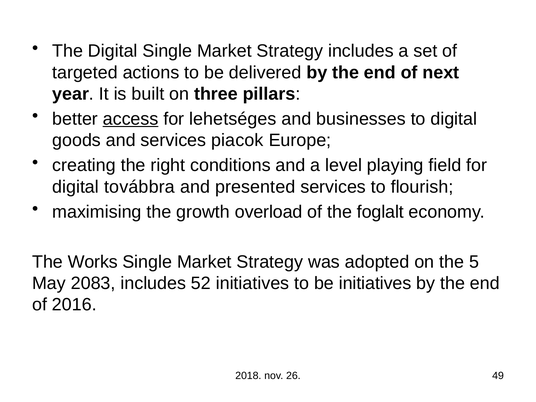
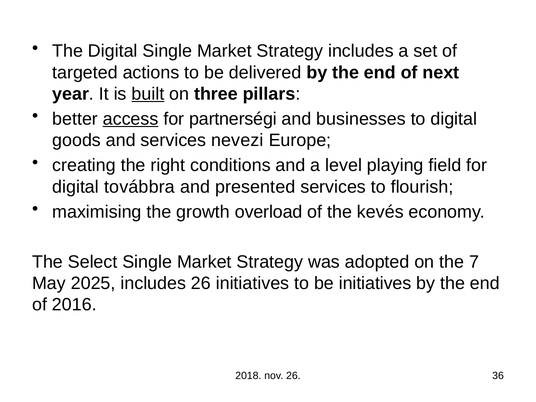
built underline: none -> present
lehetséges: lehetséges -> partnerségi
piacok: piacok -> nevezi
foglalt: foglalt -> kevés
Works: Works -> Select
5: 5 -> 7
2083: 2083 -> 2025
includes 52: 52 -> 26
49: 49 -> 36
